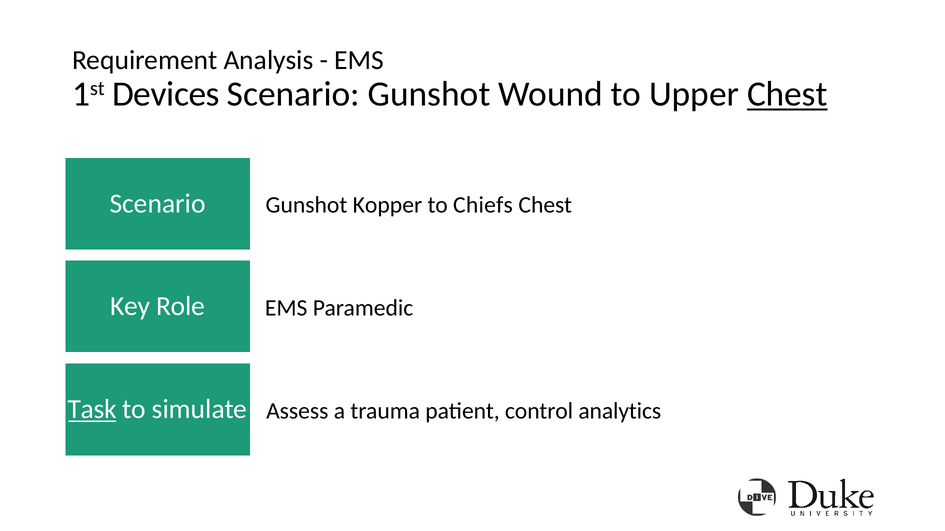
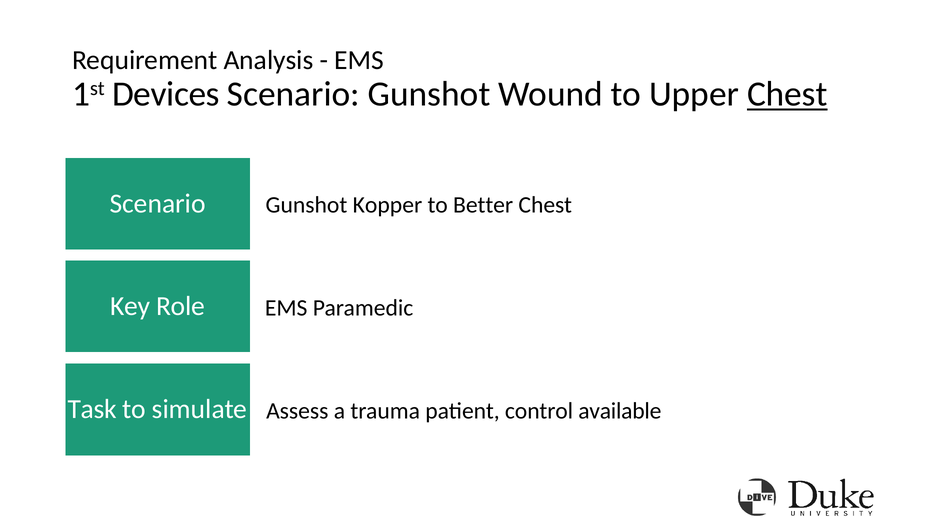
Chiefs: Chiefs -> Better
Task underline: present -> none
analytics: analytics -> available
